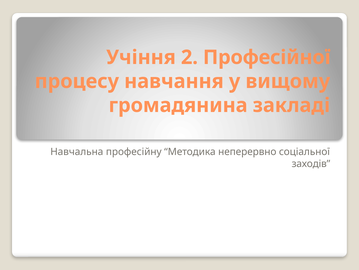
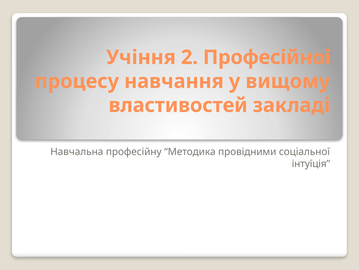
громадянина: громадянина -> властивостей
неперервно: неперервно -> провідними
заходів: заходів -> інтуїція
